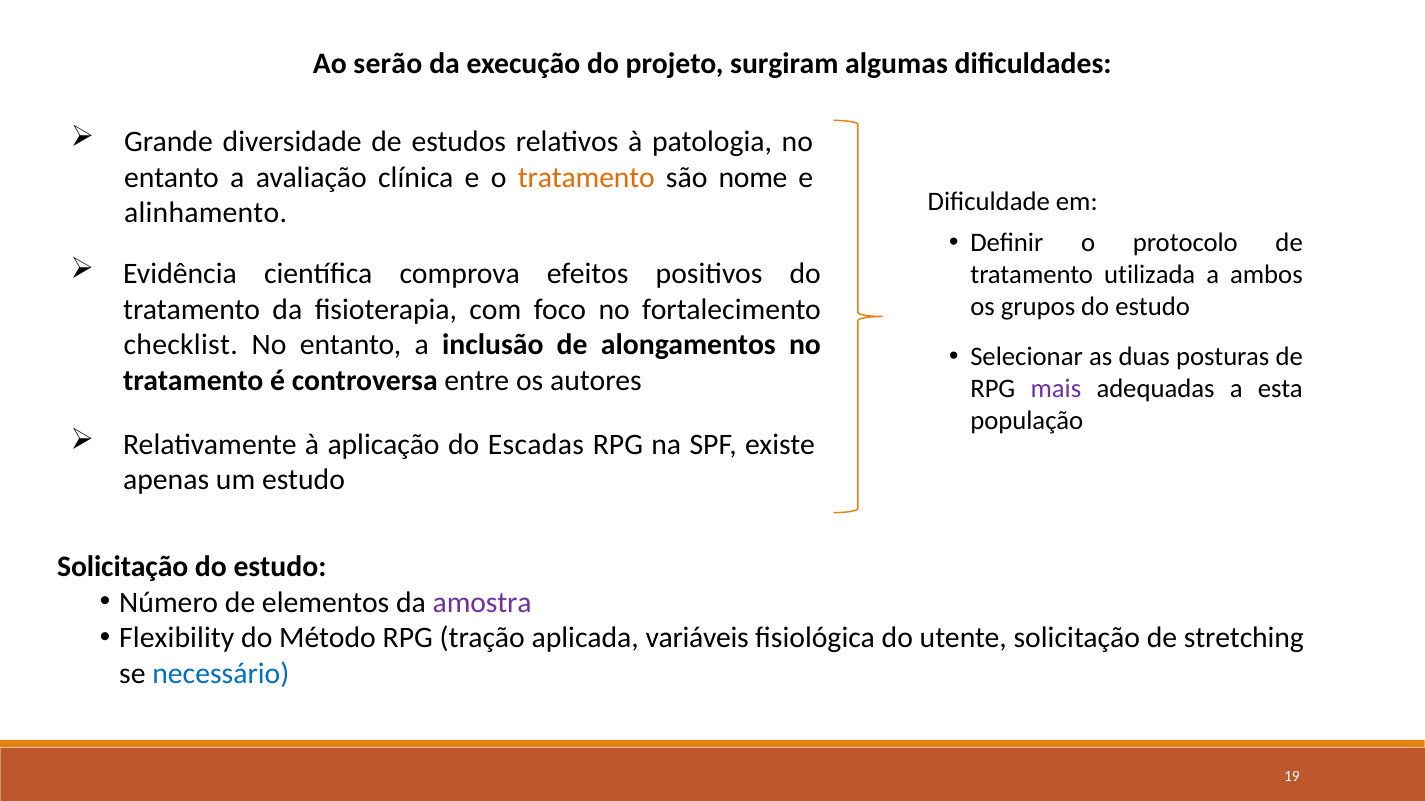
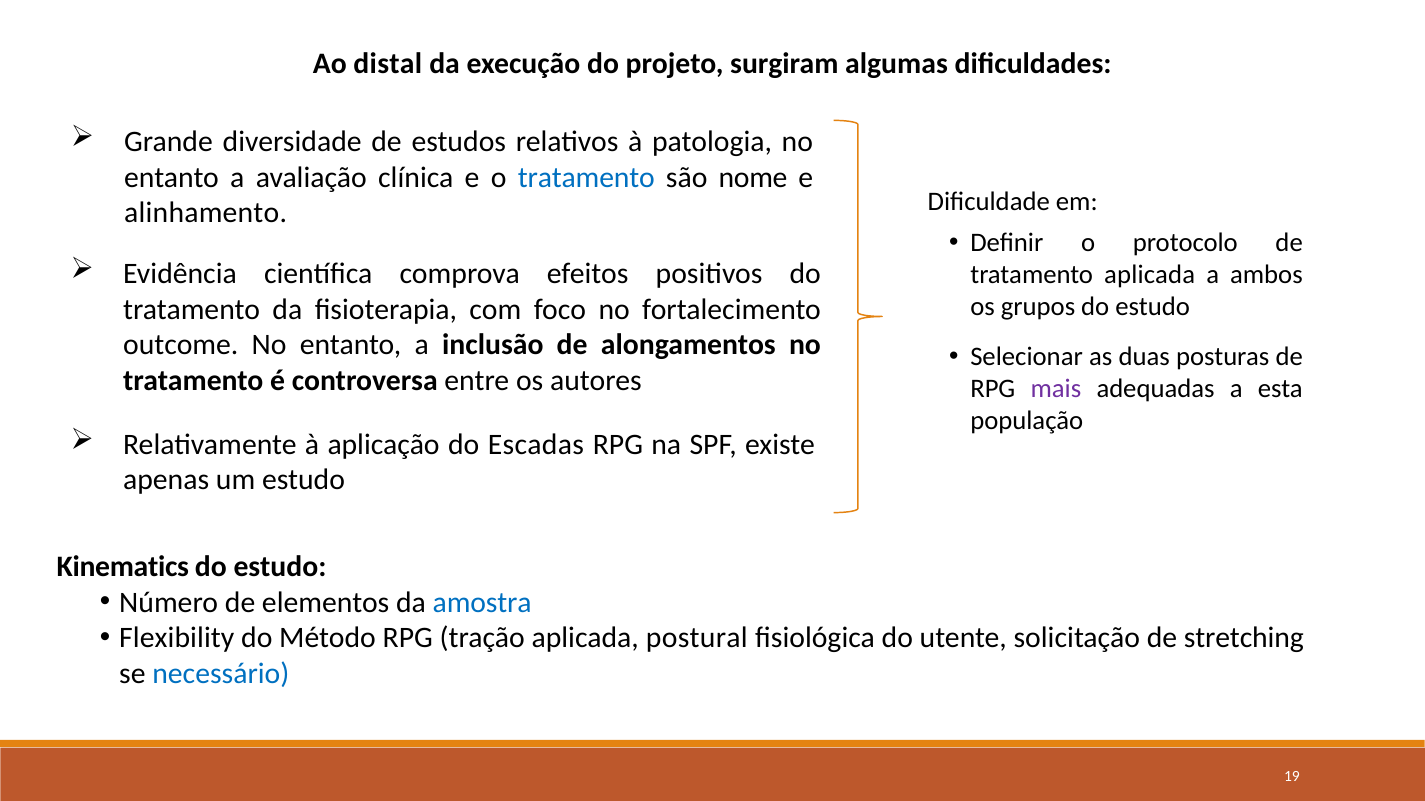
serão: serão -> distal
tratamento at (586, 177) colour: orange -> blue
tratamento utilizada: utilizada -> aplicada
checklist: checklist -> outcome
Solicitação at (123, 567): Solicitação -> Kinematics
amostra colour: purple -> blue
variáveis: variáveis -> postural
